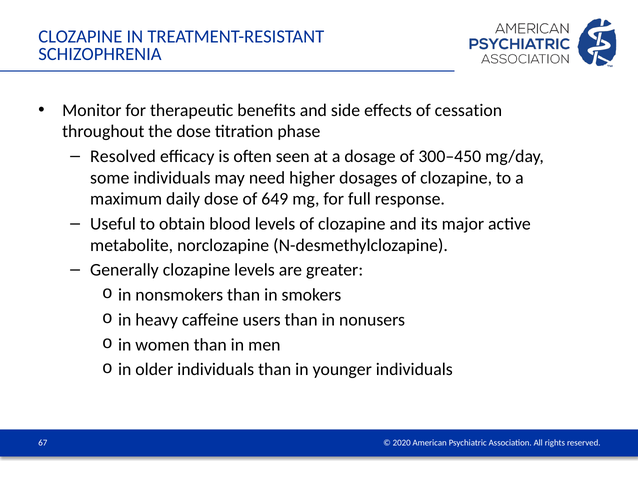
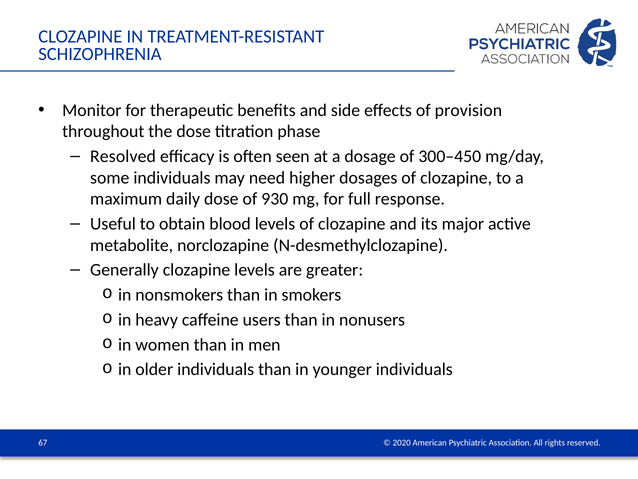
cessation: cessation -> provision
649: 649 -> 930
